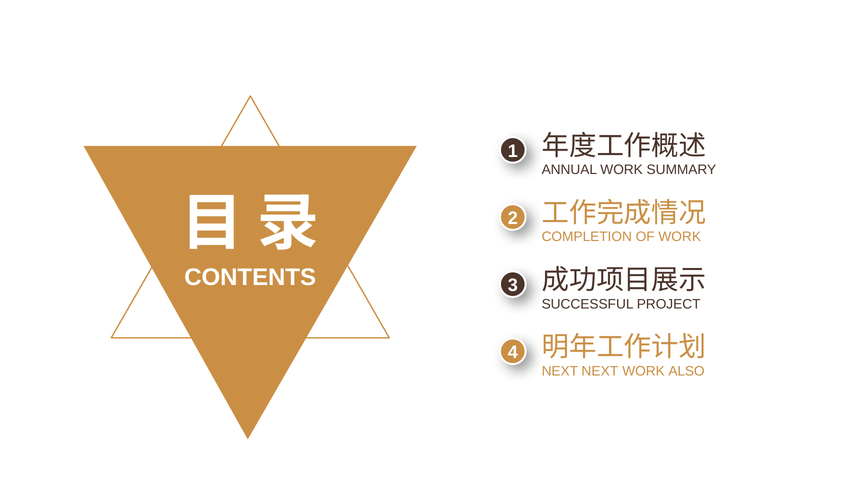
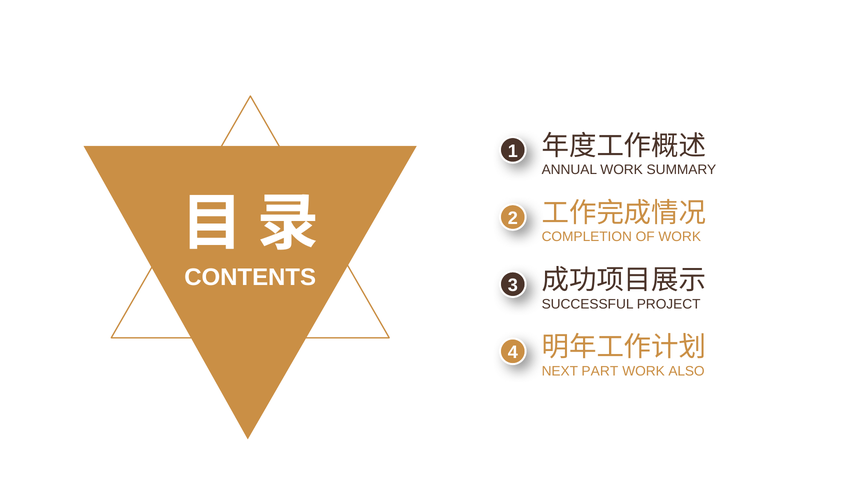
NEXT NEXT: NEXT -> PART
